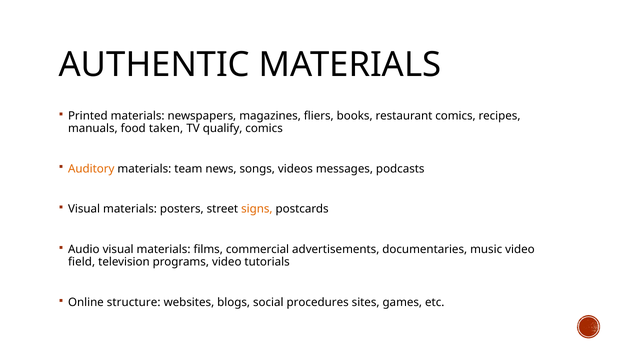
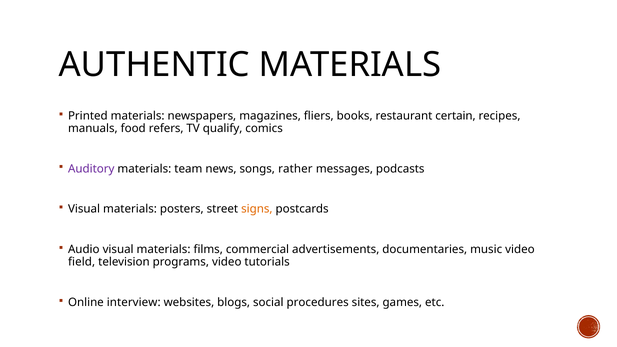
restaurant comics: comics -> certain
taken: taken -> refers
Auditory colour: orange -> purple
videos: videos -> rather
structure: structure -> interview
